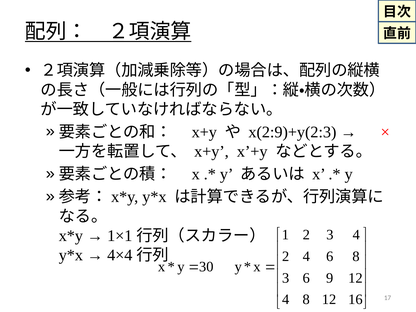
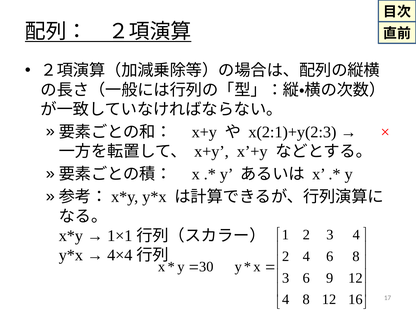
x(2:9)+y(2:3: x(2:9)+y(2:3 -> x(2:1)+y(2:3
